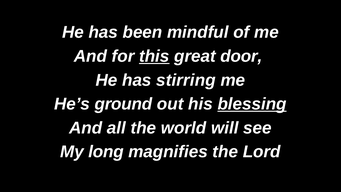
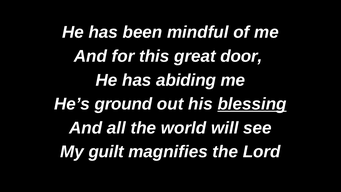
this underline: present -> none
stirring: stirring -> abiding
long: long -> guilt
